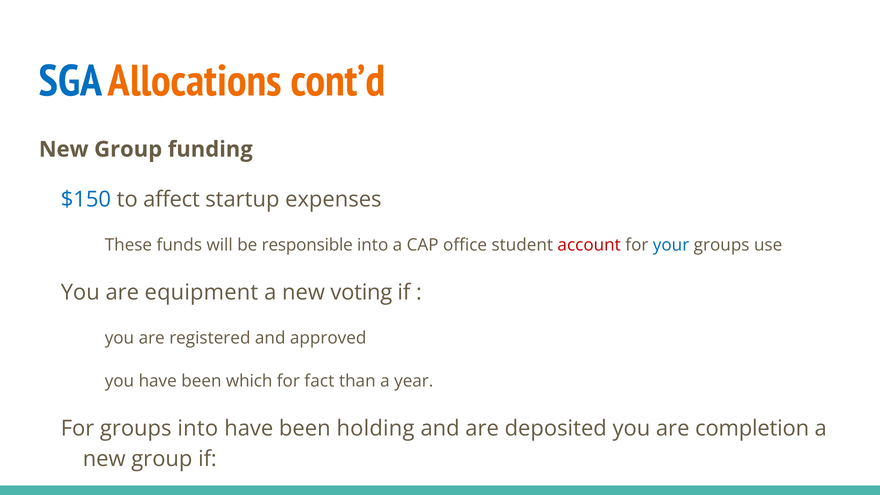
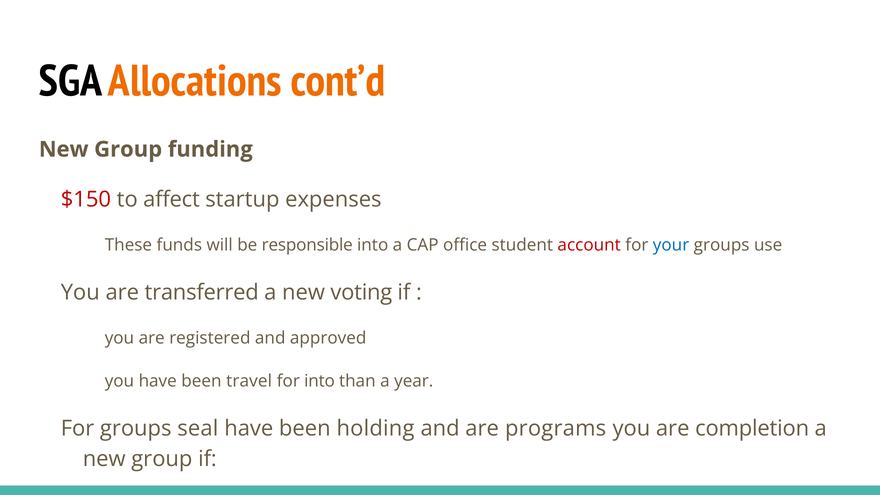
SGA at (70, 81) colour: blue -> black
$150 colour: blue -> red
equipment: equipment -> transferred
which: which -> travel
for fact: fact -> into
groups into: into -> seal
deposited: deposited -> programs
